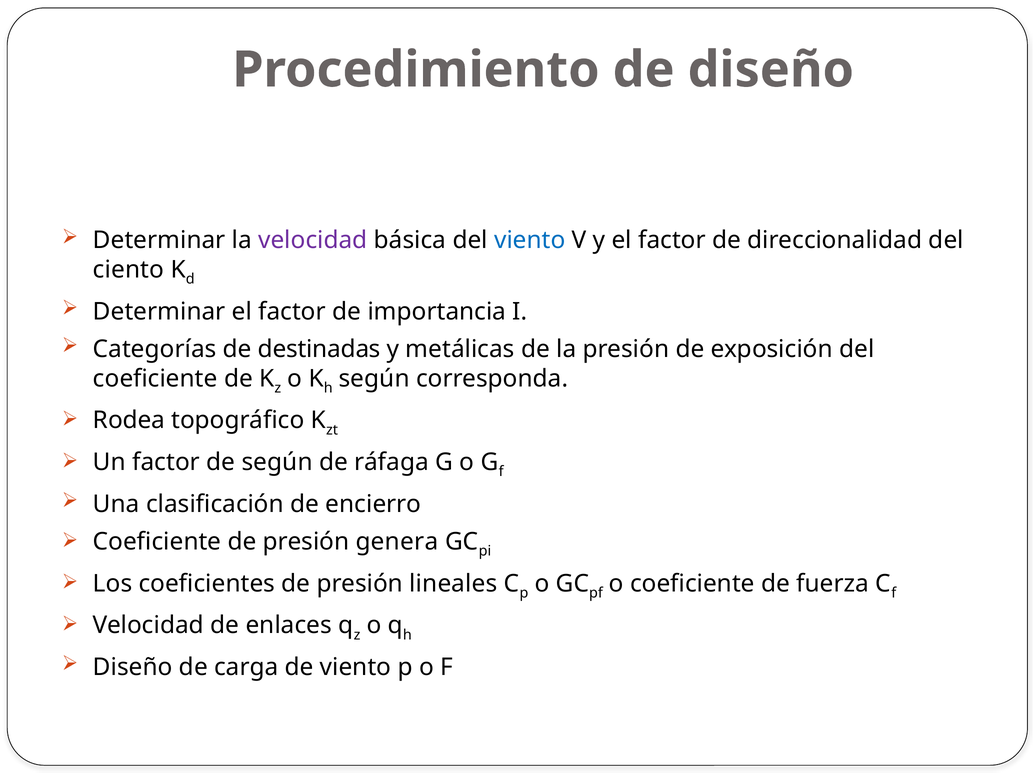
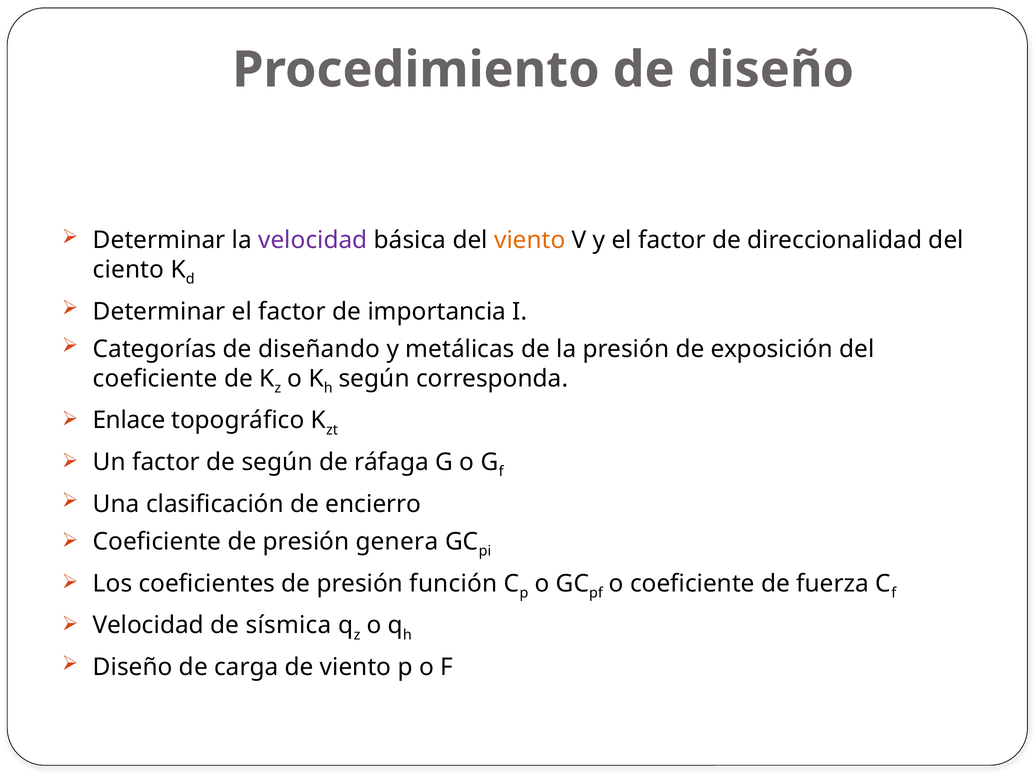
viento at (530, 240) colour: blue -> orange
destinadas: destinadas -> diseñando
Rodea: Rodea -> Enlace
lineales: lineales -> función
enlaces: enlaces -> sísmica
